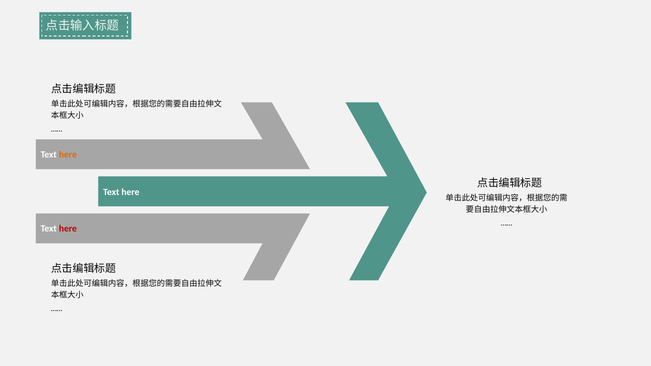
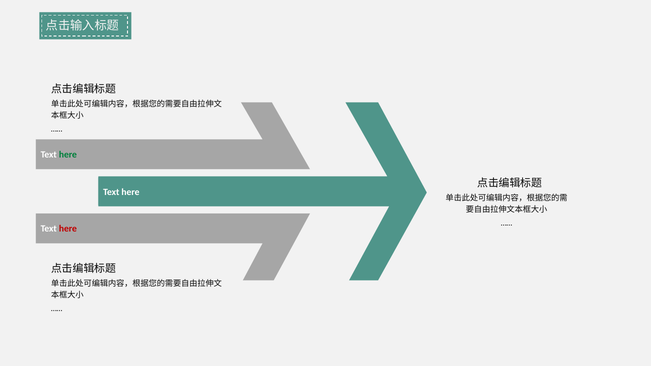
here at (68, 154) colour: orange -> green
